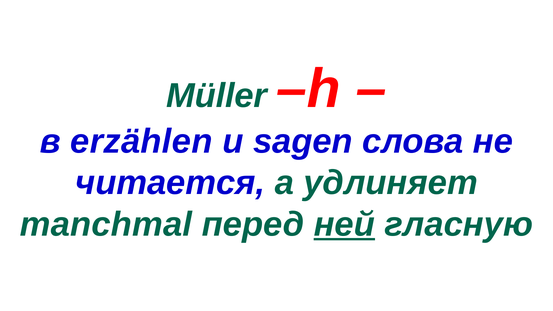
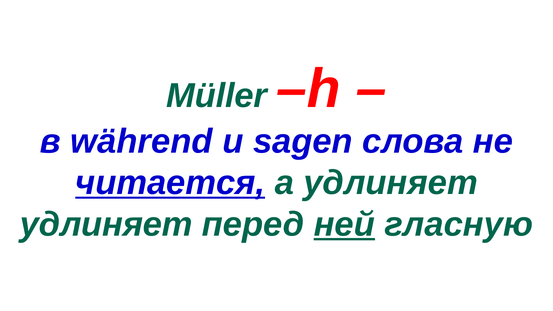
erzählen: erzählen -> während
читается underline: none -> present
manchmal at (106, 224): manchmal -> удлиняет
